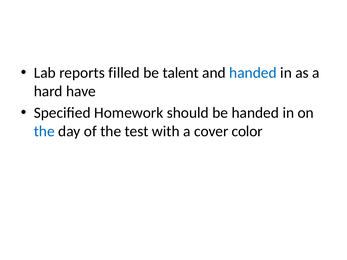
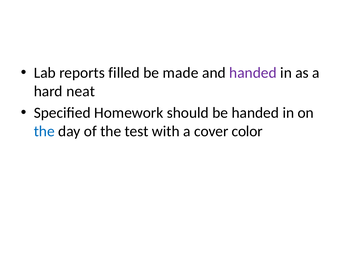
talent: talent -> made
handed at (253, 73) colour: blue -> purple
have: have -> neat
